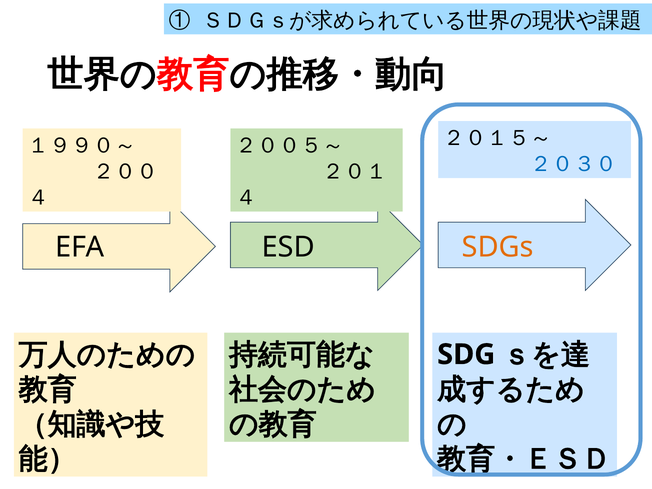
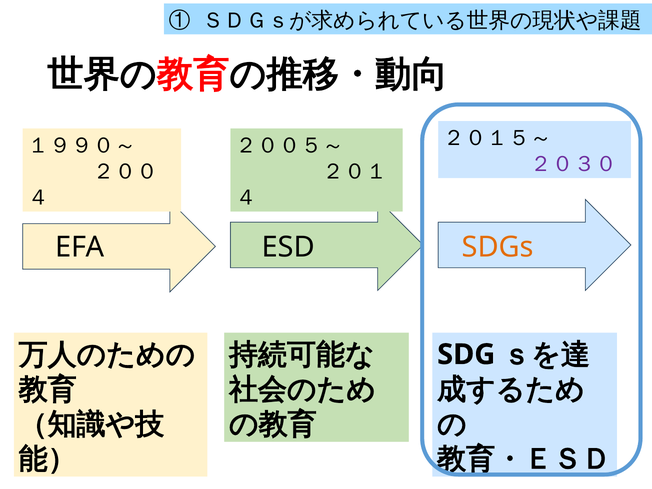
２０３０ colour: blue -> purple
